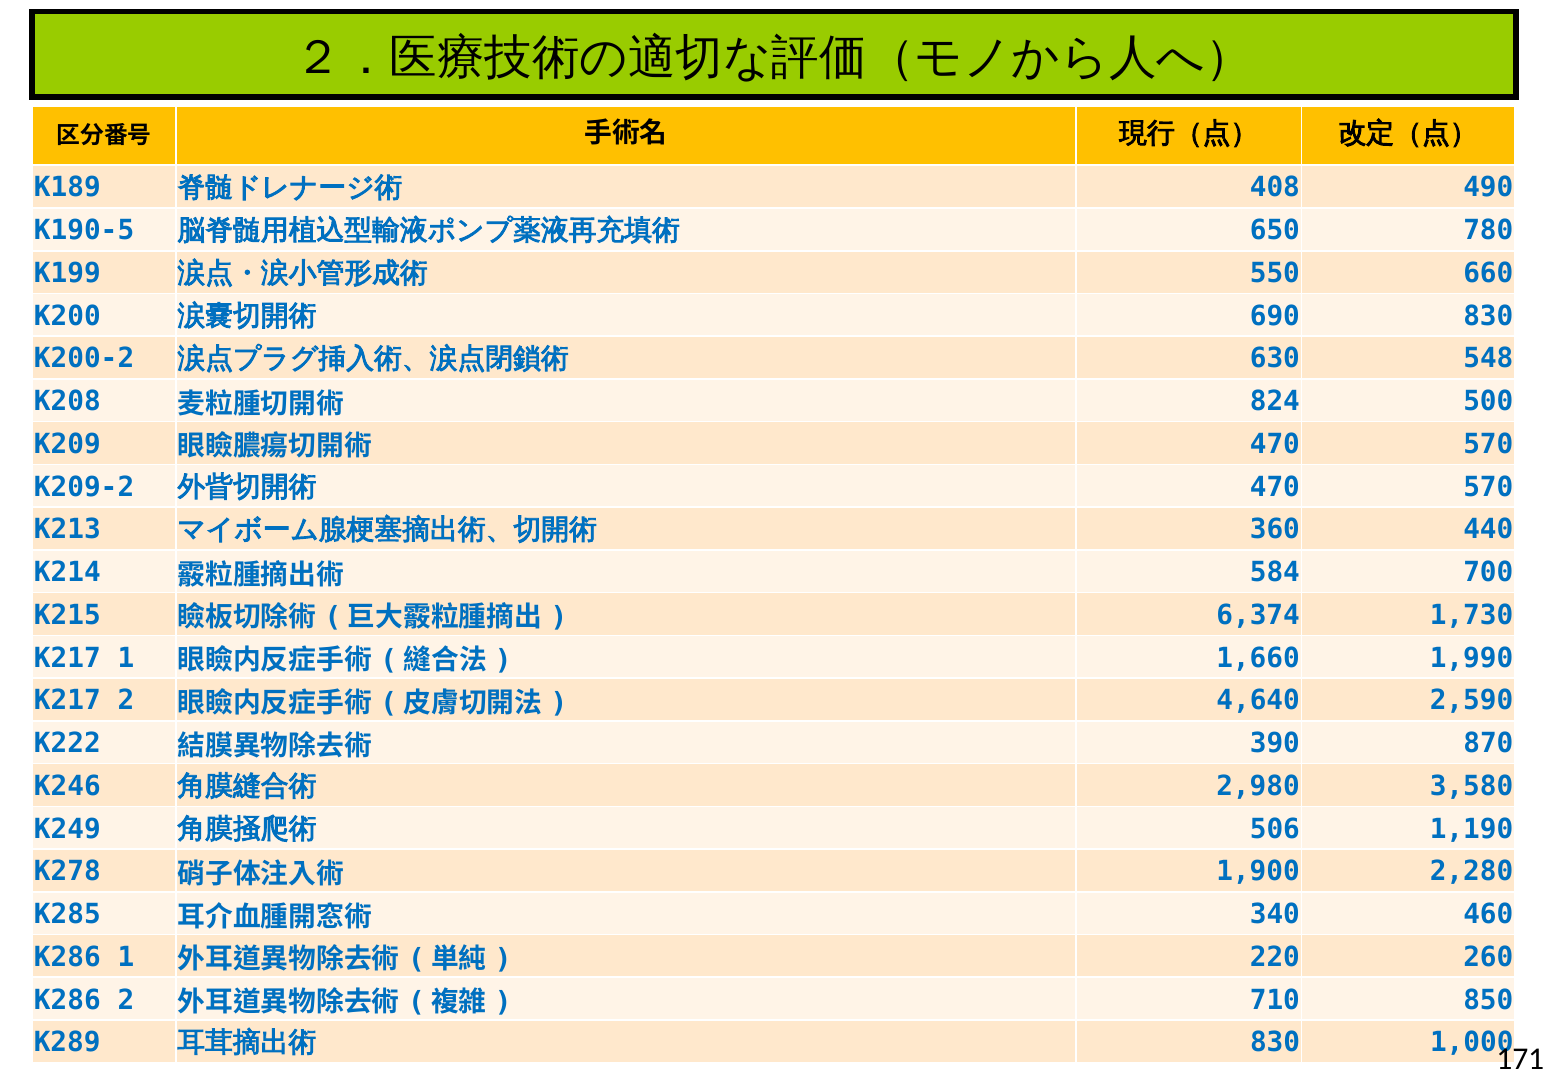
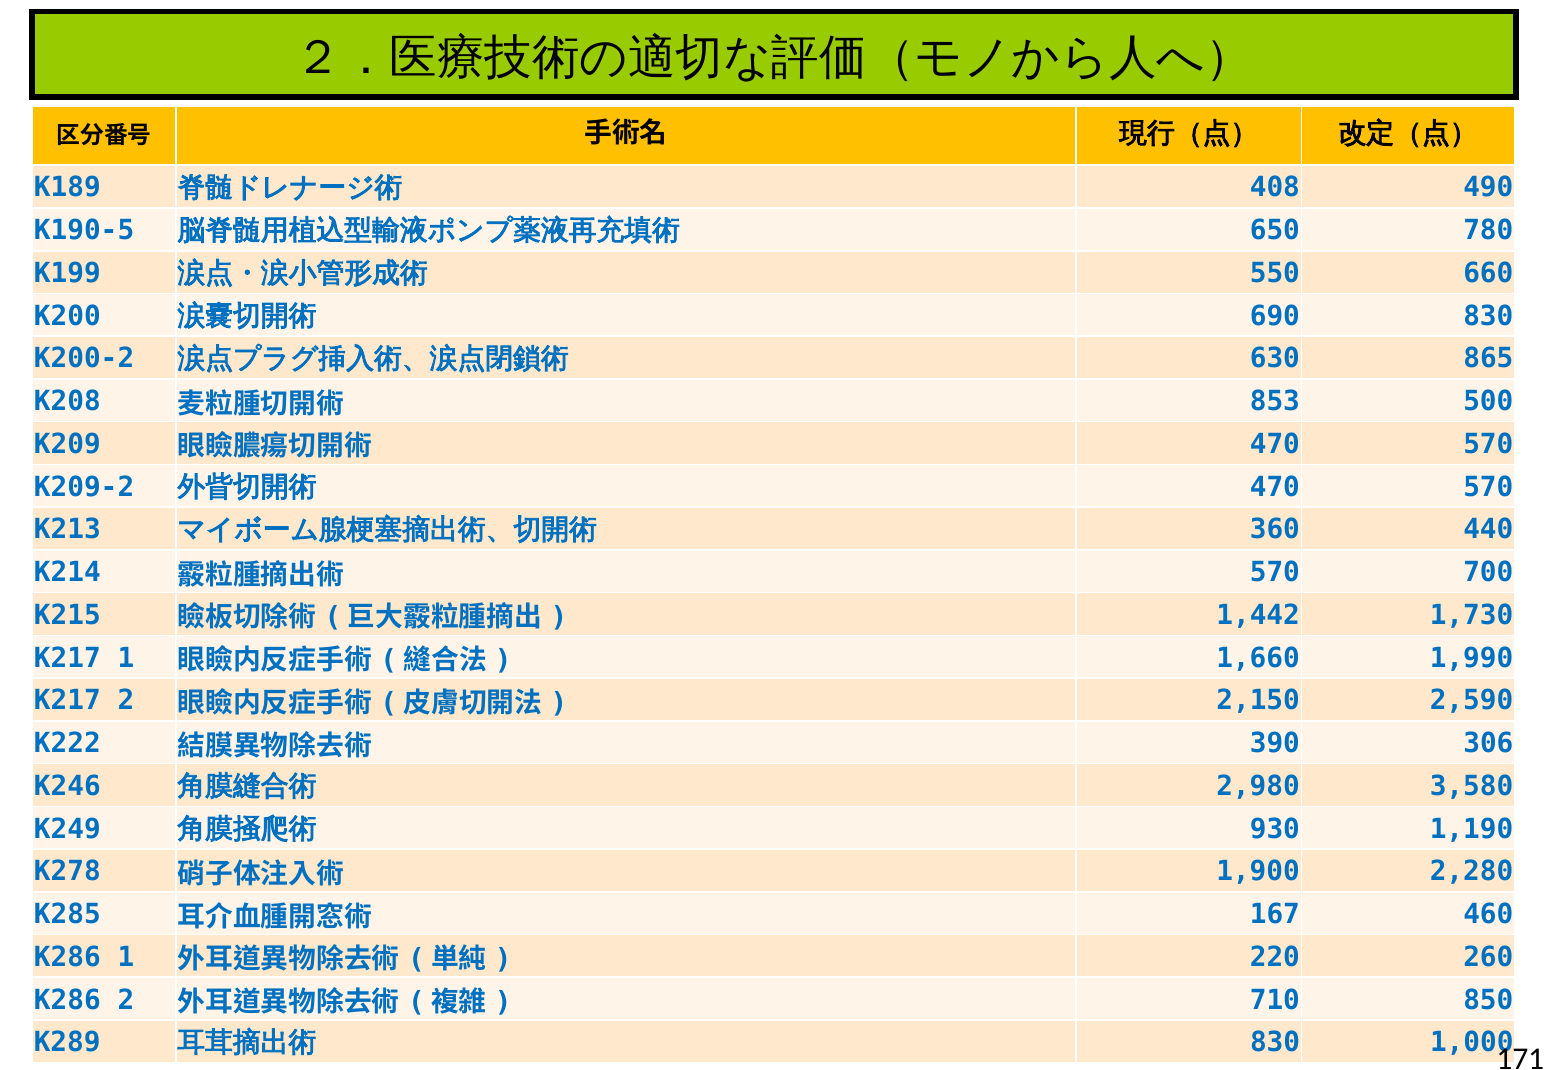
548: 548 -> 865
824: 824 -> 853
584 at (1275, 572): 584 -> 570
6,374: 6,374 -> 1,442
4,640: 4,640 -> 2,150
870: 870 -> 306
506: 506 -> 930
340: 340 -> 167
